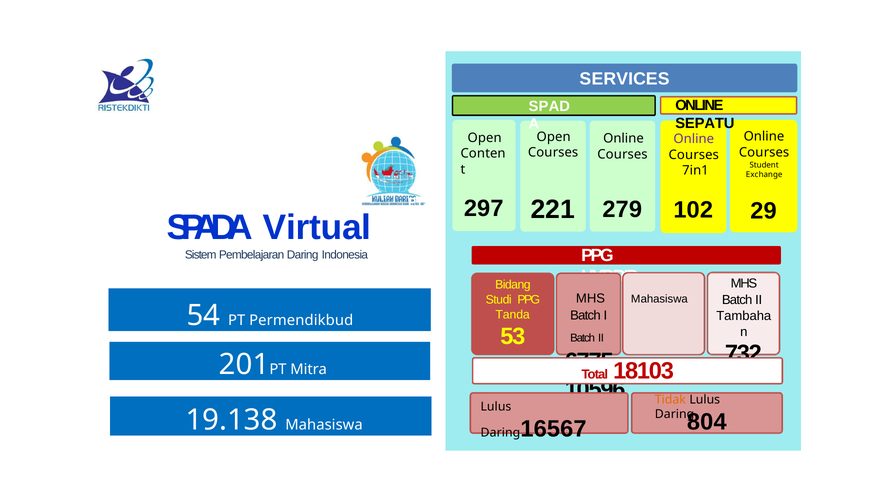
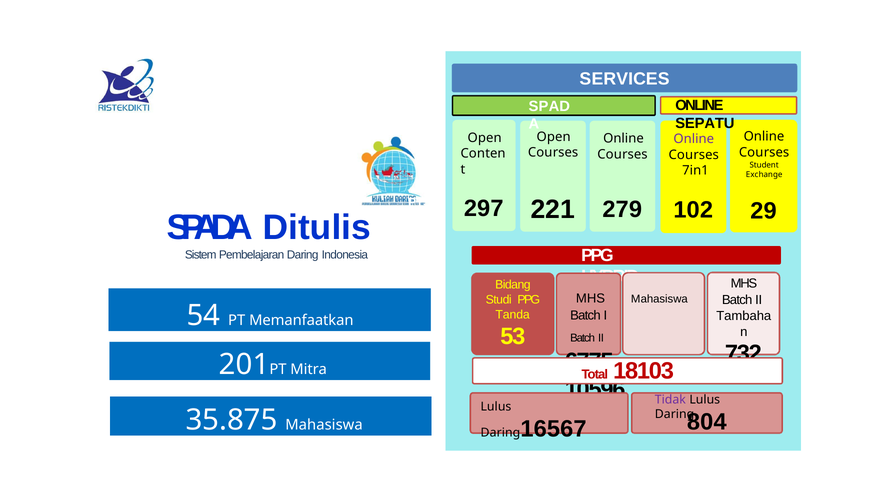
Virtual: Virtual -> Ditulis
Permendikbud: Permendikbud -> Memanfaatkan
Tidak colour: orange -> purple
19.138: 19.138 -> 35.875
